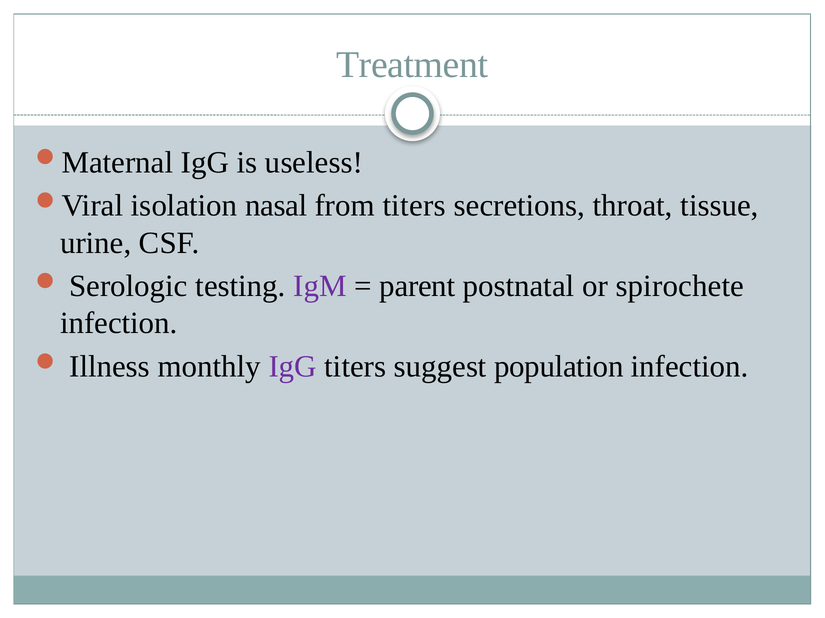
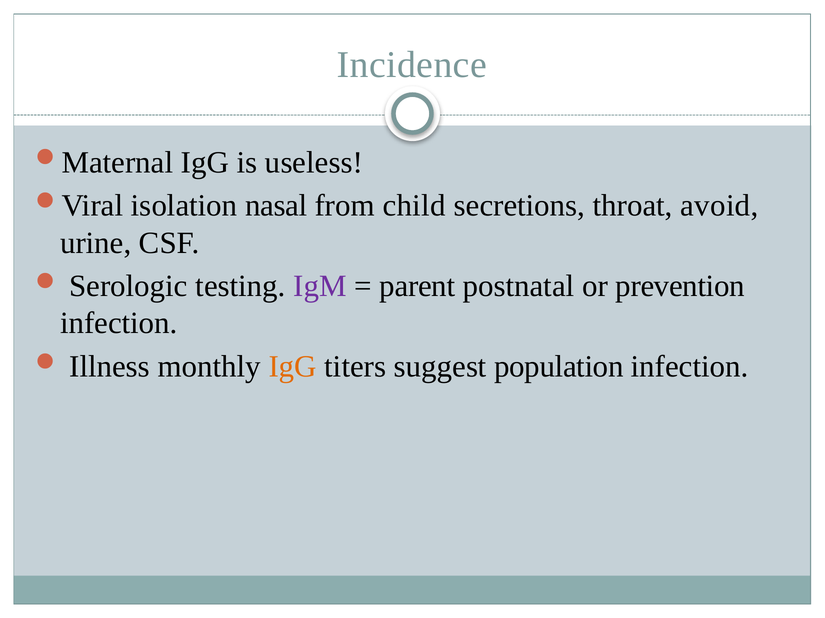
Treatment: Treatment -> Incidence
from titers: titers -> child
tissue: tissue -> avoid
spirochete: spirochete -> prevention
IgG at (293, 367) colour: purple -> orange
